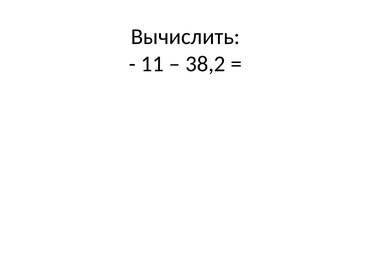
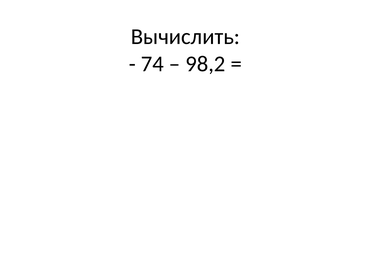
11: 11 -> 74
38,2: 38,2 -> 98,2
